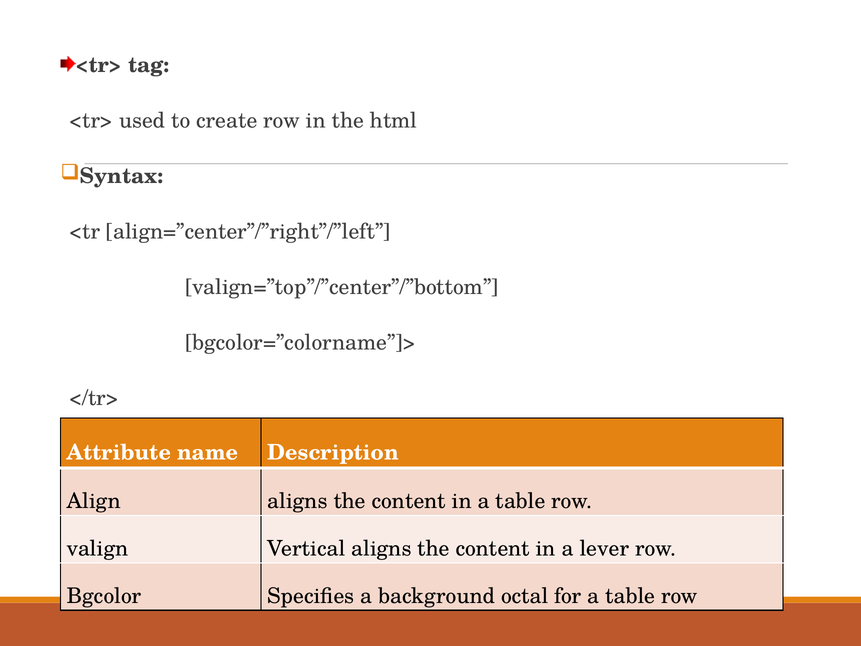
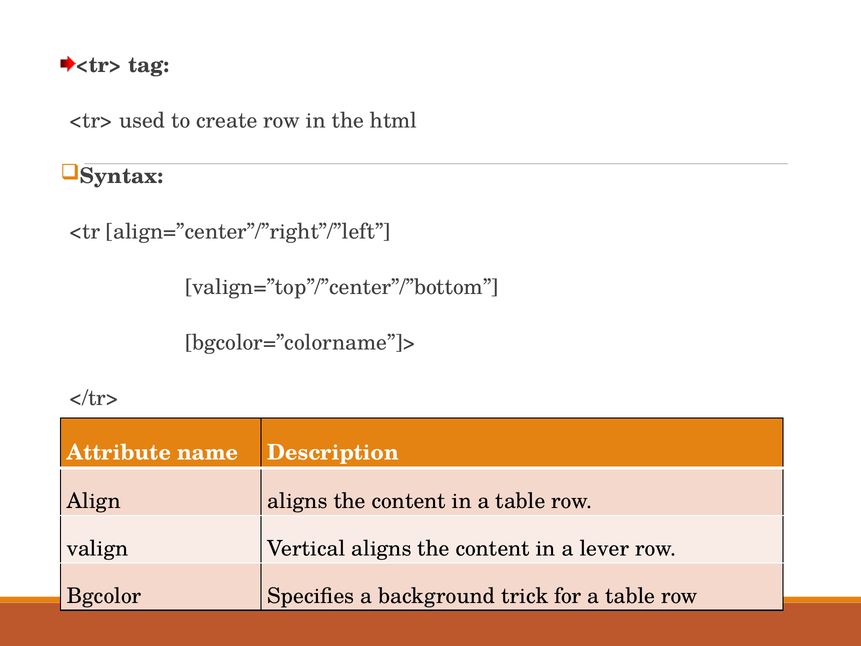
octal: octal -> trick
